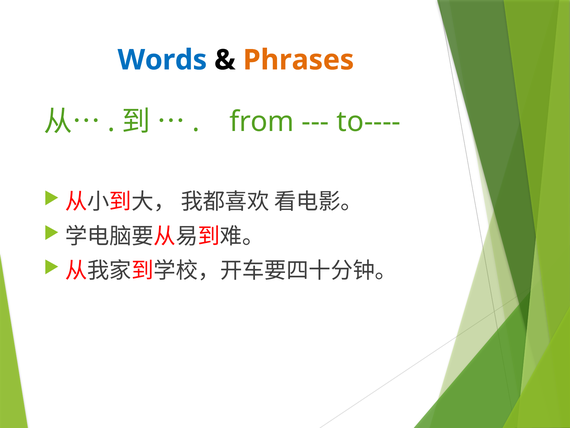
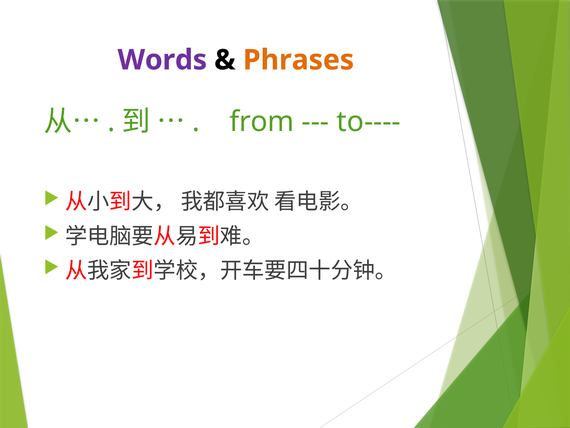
Words colour: blue -> purple
